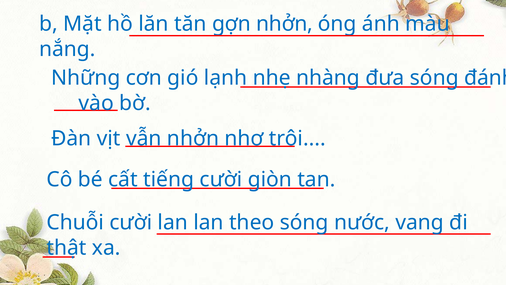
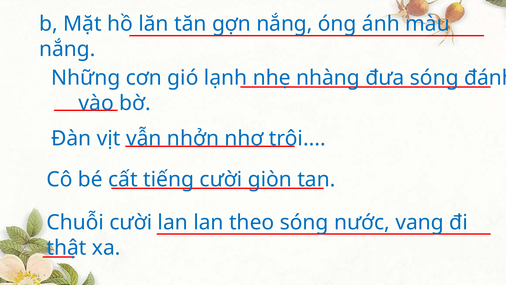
gợn nhởn: nhởn -> nắng
